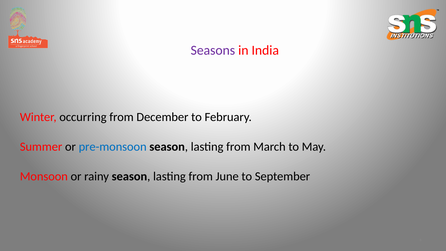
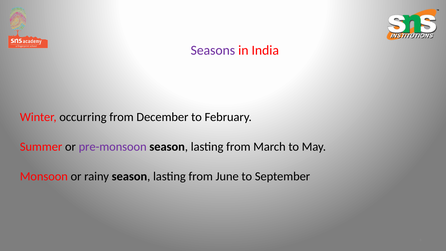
pre-monsoon colour: blue -> purple
